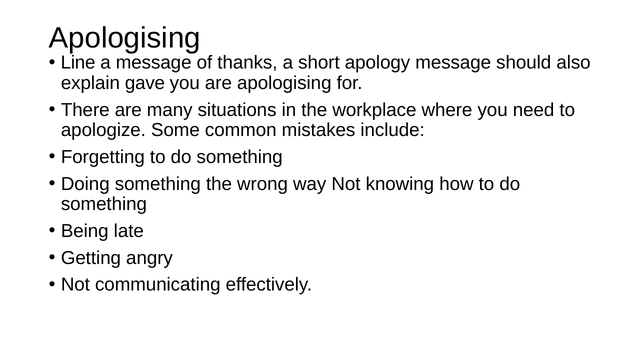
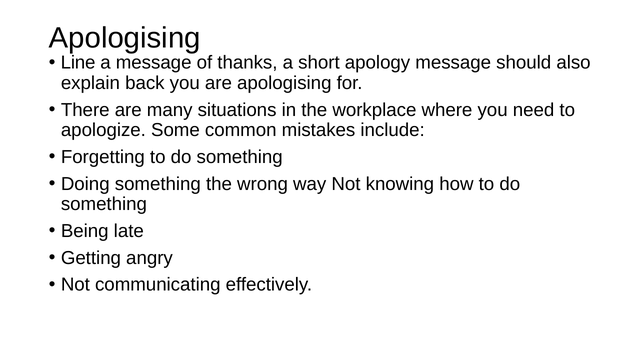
gave: gave -> back
